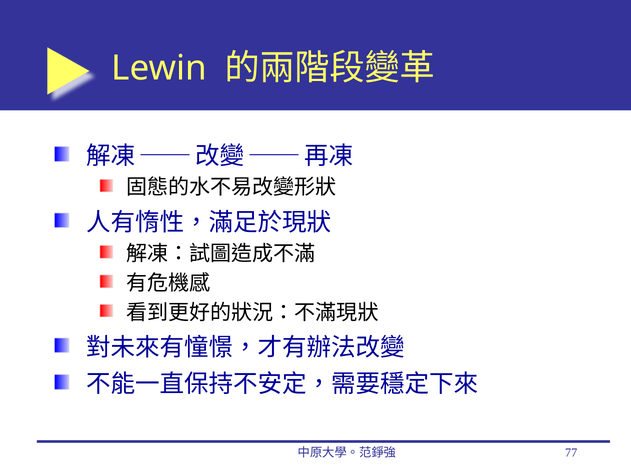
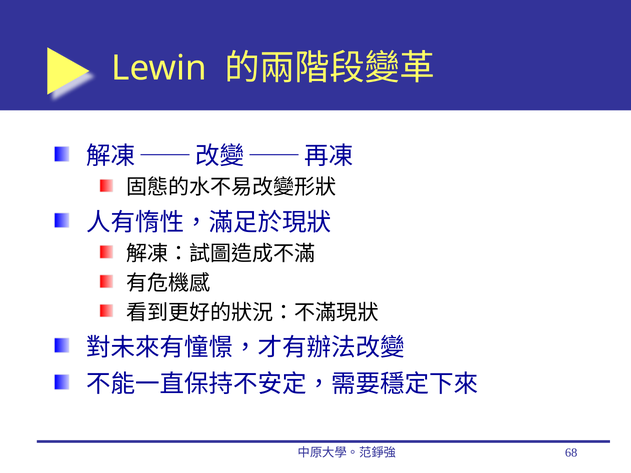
77: 77 -> 68
